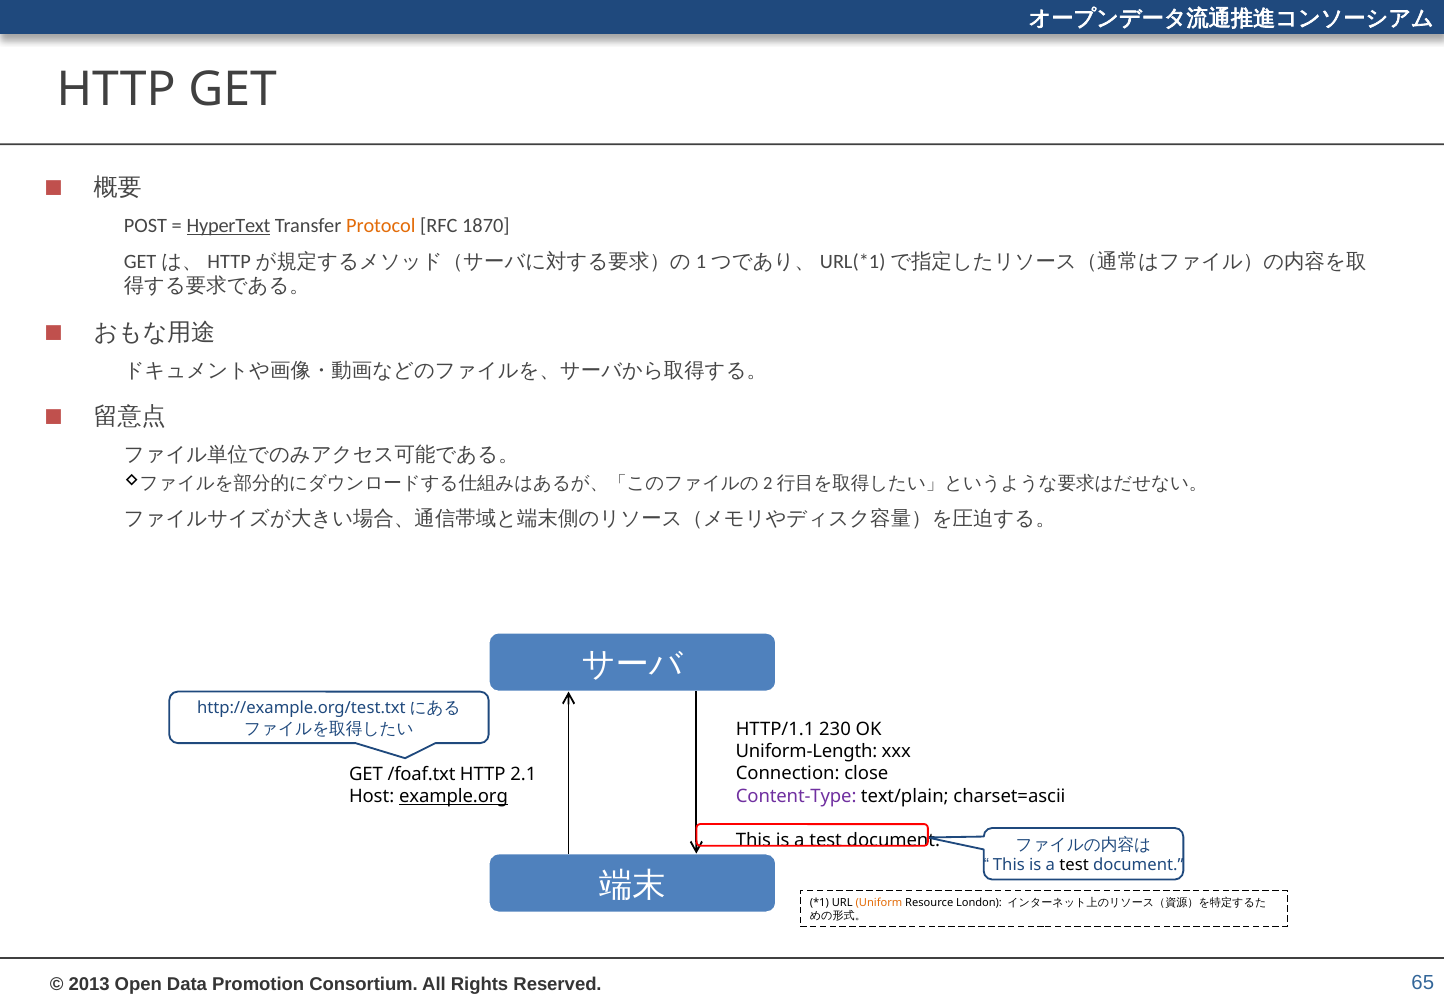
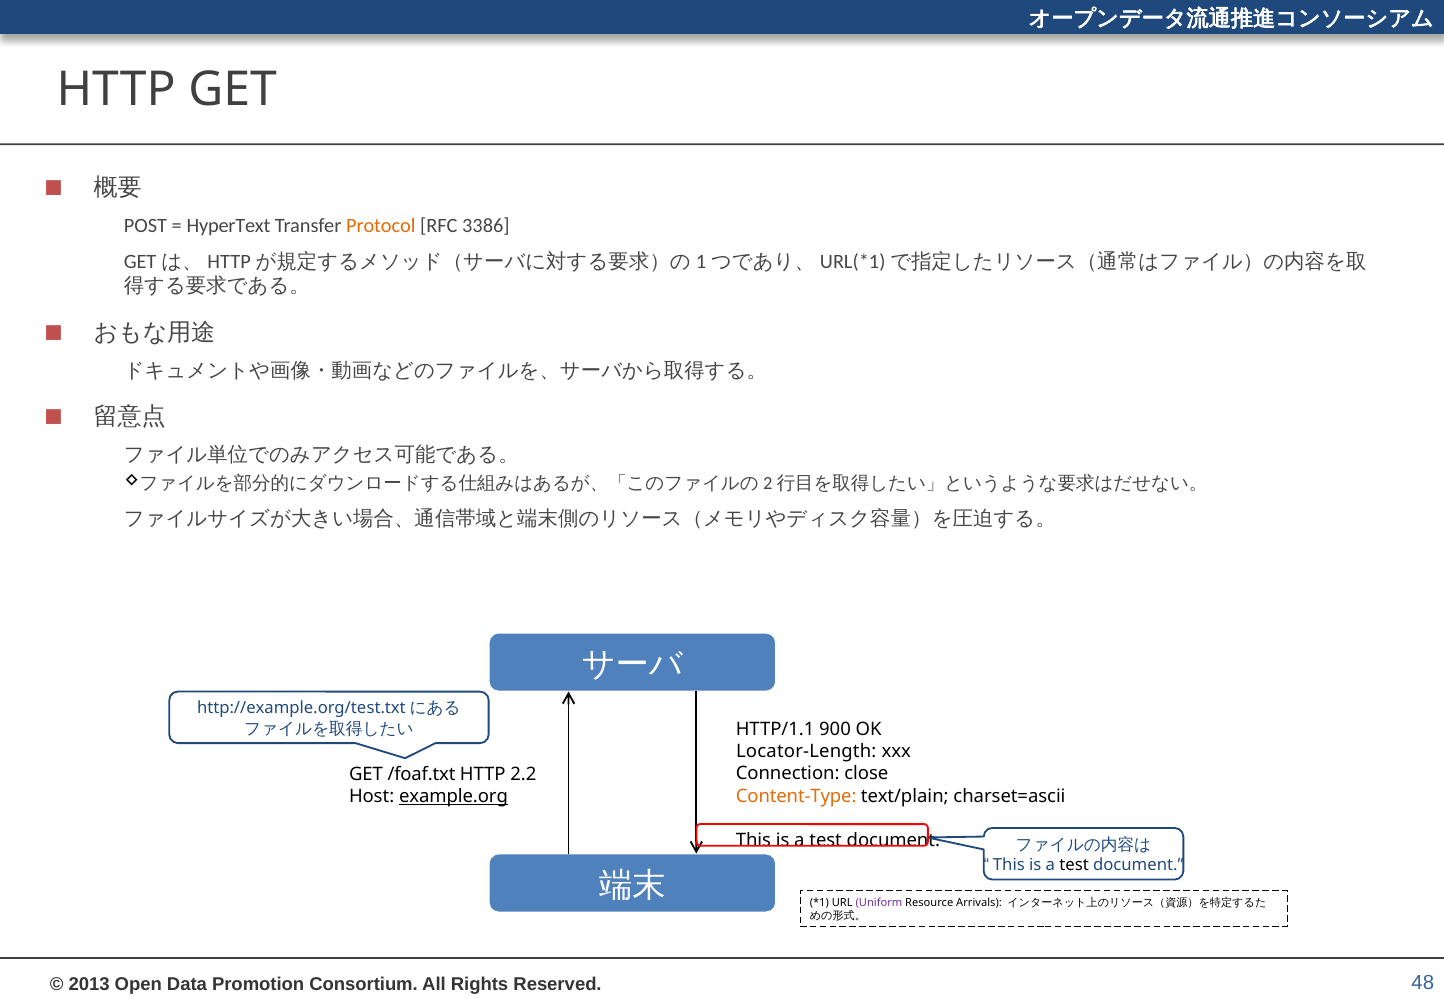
HyperText underline: present -> none
1870: 1870 -> 3386
230: 230 -> 900
Uniform-Length: Uniform-Length -> Locator-Length
2.1: 2.1 -> 2.2
Content-Type colour: purple -> orange
Uniform colour: orange -> purple
London: London -> Arrivals
65: 65 -> 48
